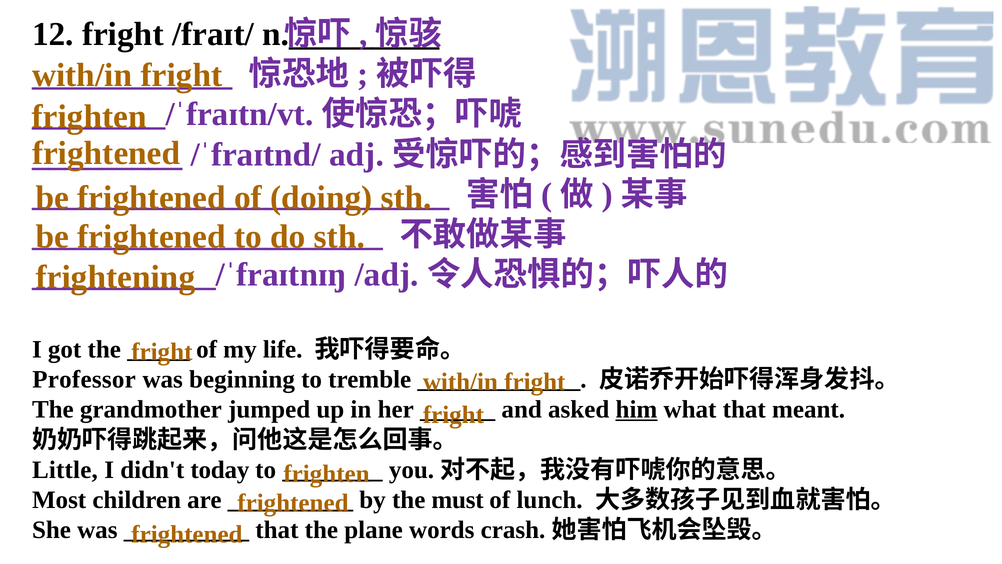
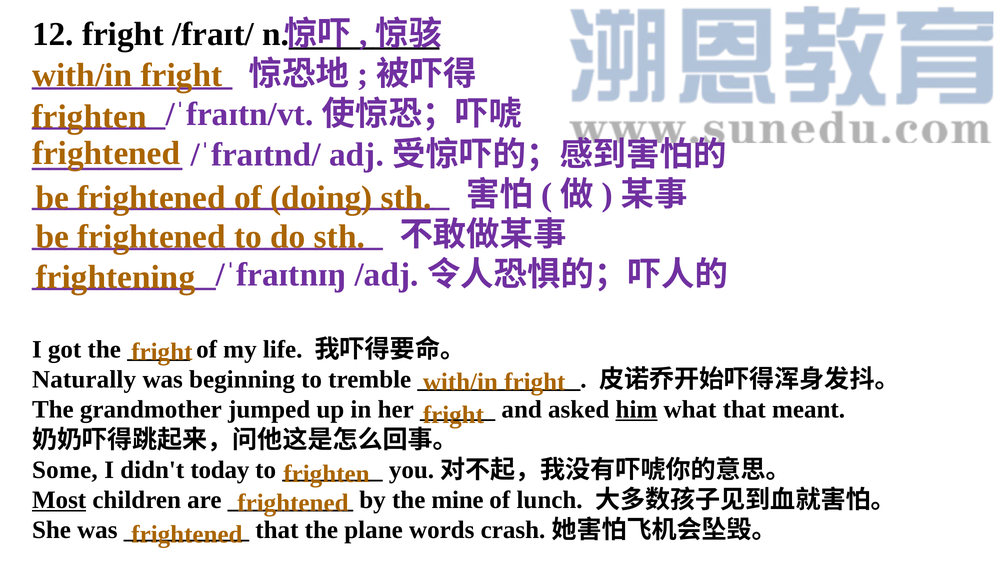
Professor: Professor -> Naturally
Little: Little -> Some
Most underline: none -> present
must: must -> mine
